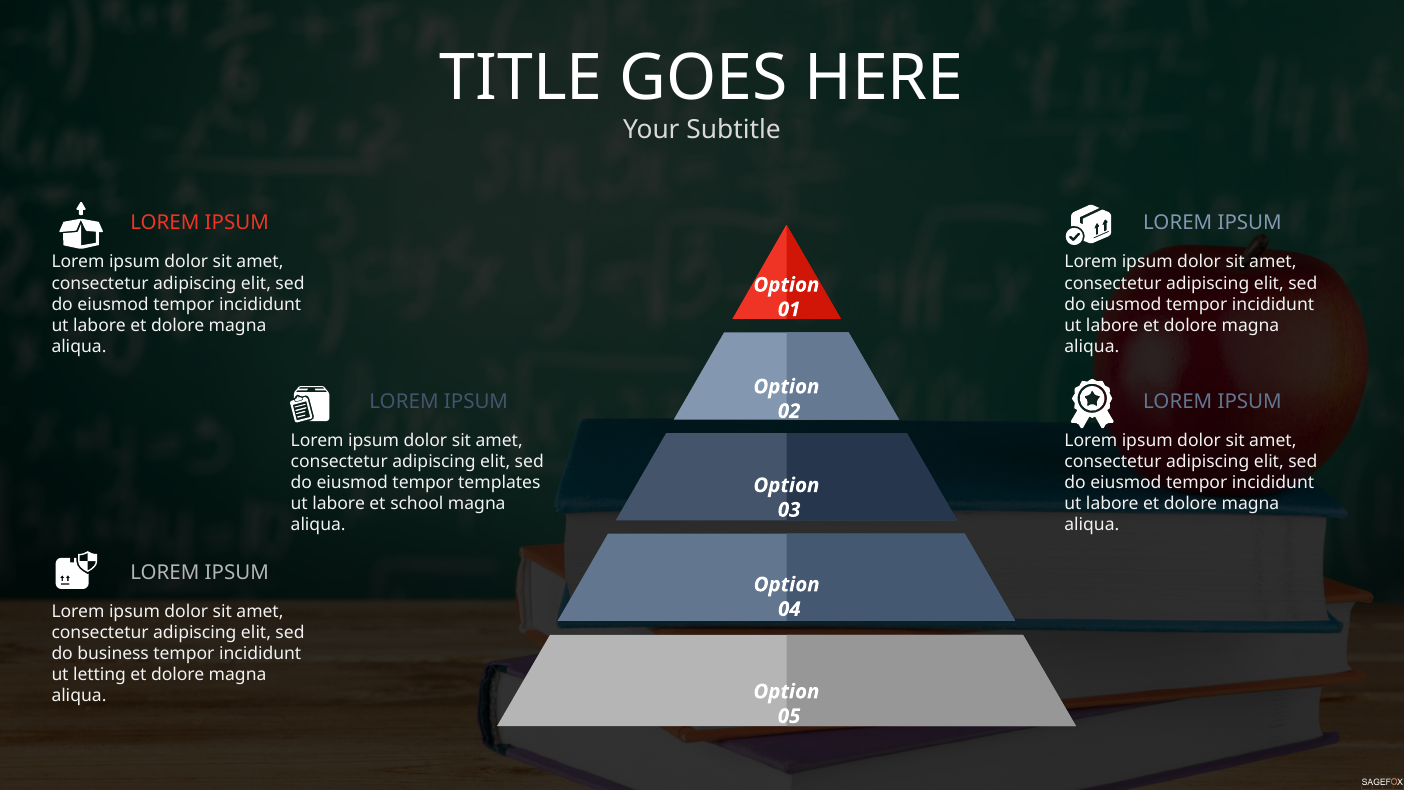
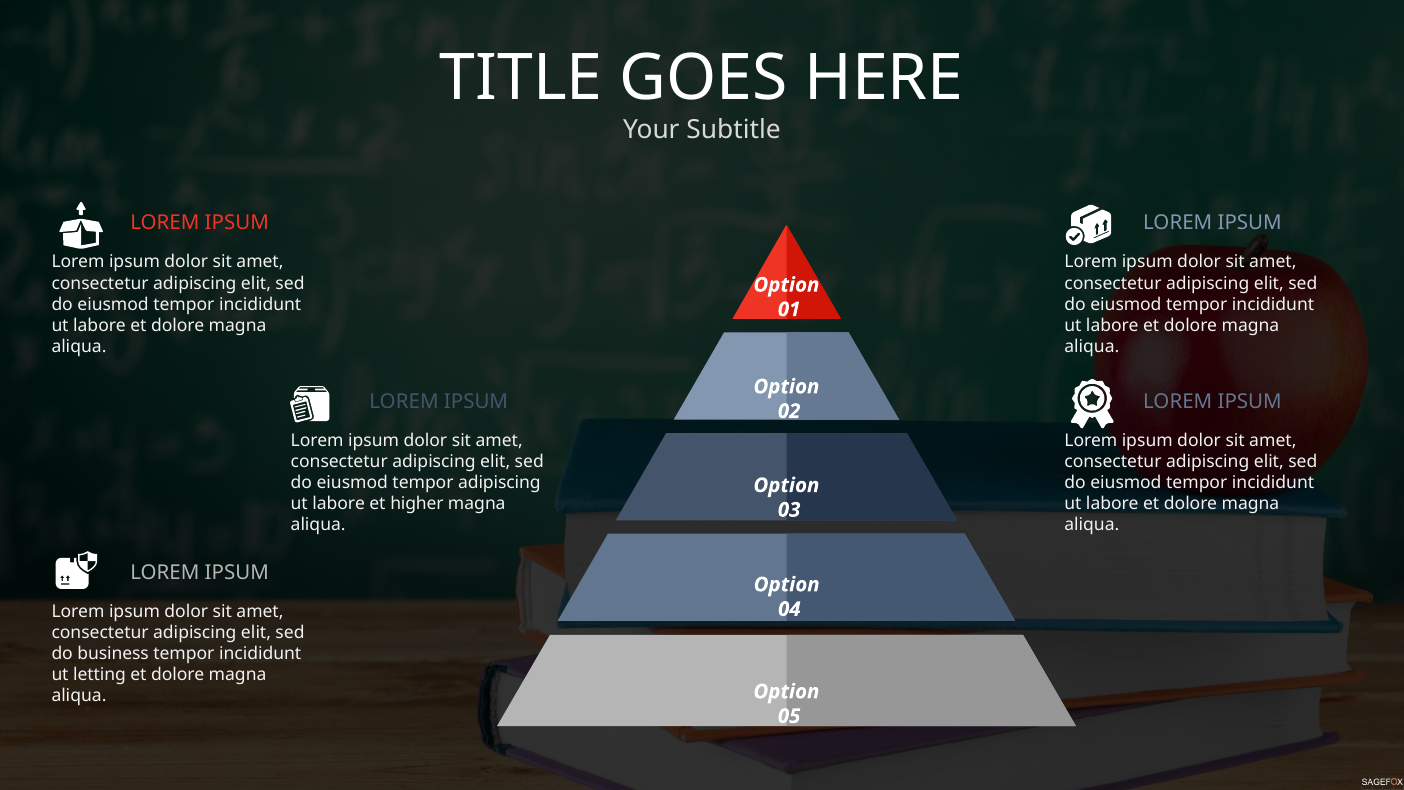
tempor templates: templates -> adipiscing
school: school -> higher
